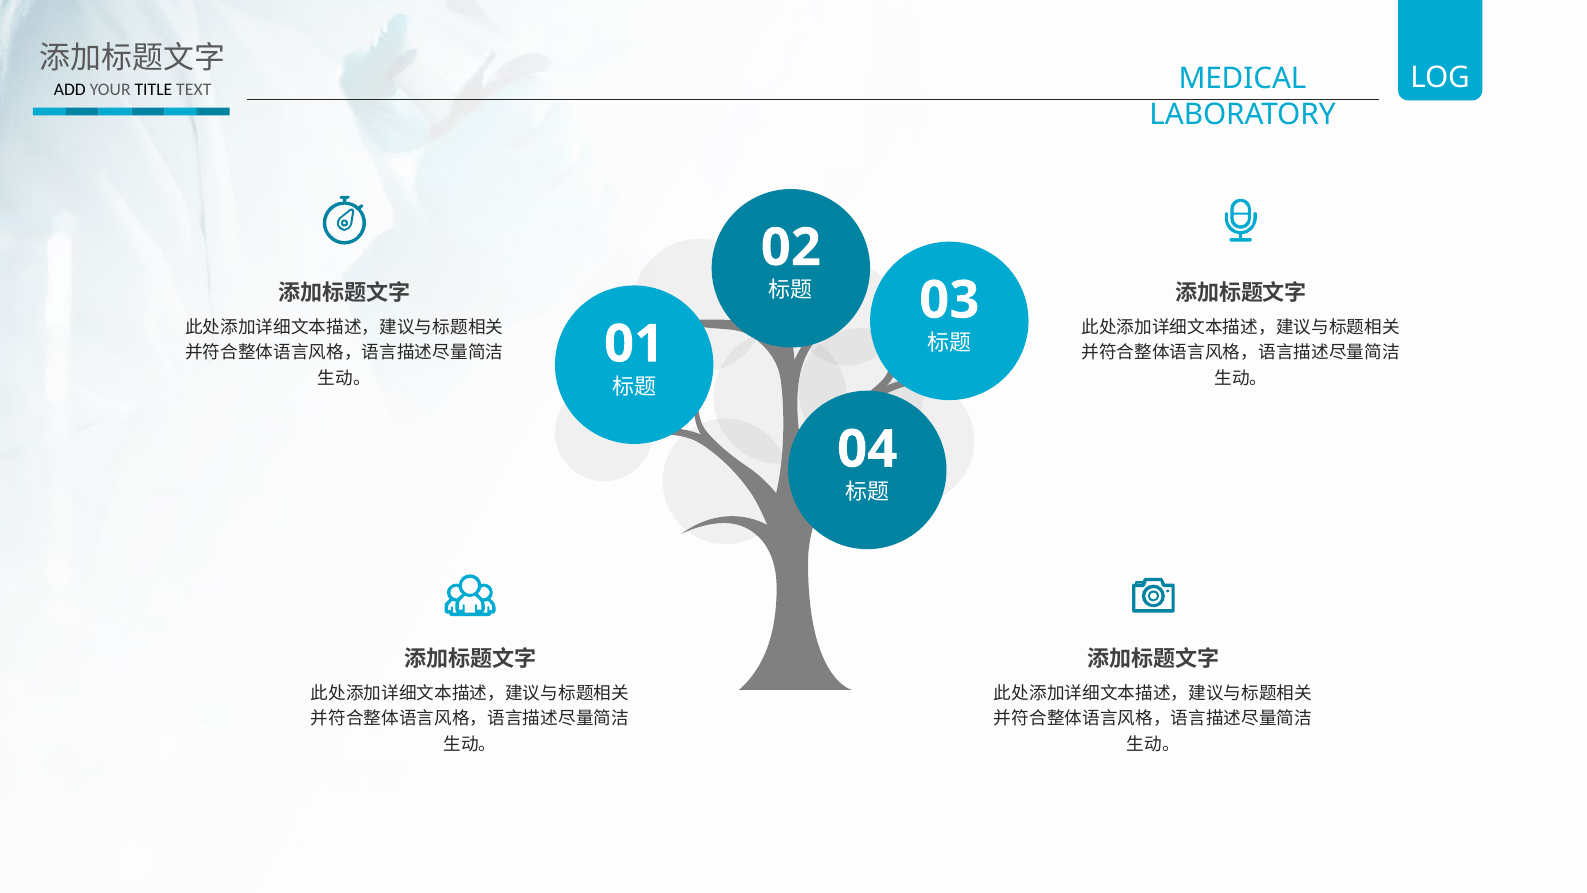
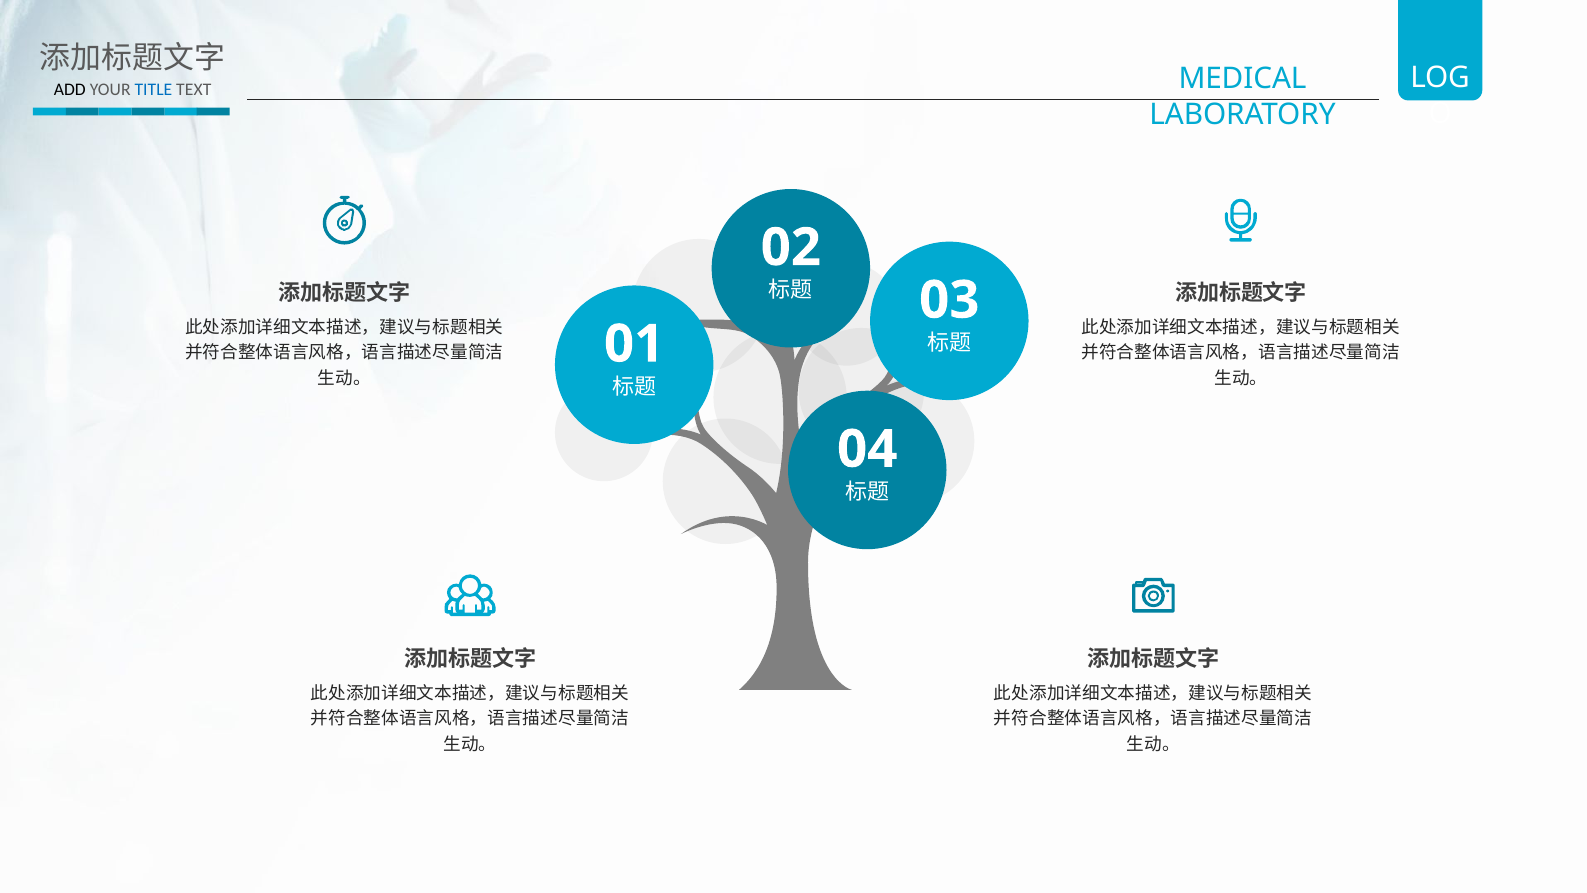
TITLE colour: black -> blue
